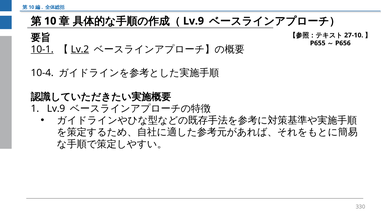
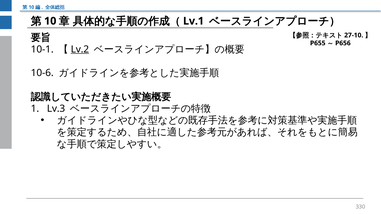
Lv.9 at (194, 21): Lv.9 -> Lv.1
10-1 underline: present -> none
10-4: 10-4 -> 10-6
Lv.9 at (56, 109): Lv.9 -> Lv.3
